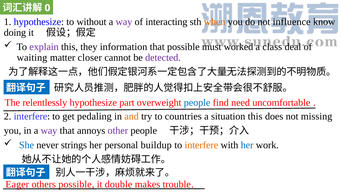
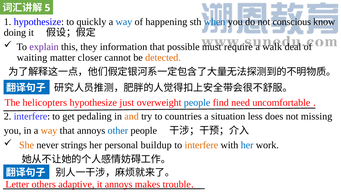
0: 0 -> 5
without: without -> quickly
way at (124, 22) colour: purple -> blue
interacting: interacting -> happening
when colour: orange -> blue
influence: influence -> conscious
worked: worked -> require
class: class -> walk
detected colour: purple -> orange
relentlessly: relentlessly -> helicopters
part: part -> just
situation this: this -> less
way at (49, 131) colour: purple -> orange
other colour: purple -> blue
She colour: blue -> orange
Eager: Eager -> Letter
others possible: possible -> adaptive
it double: double -> annoys
